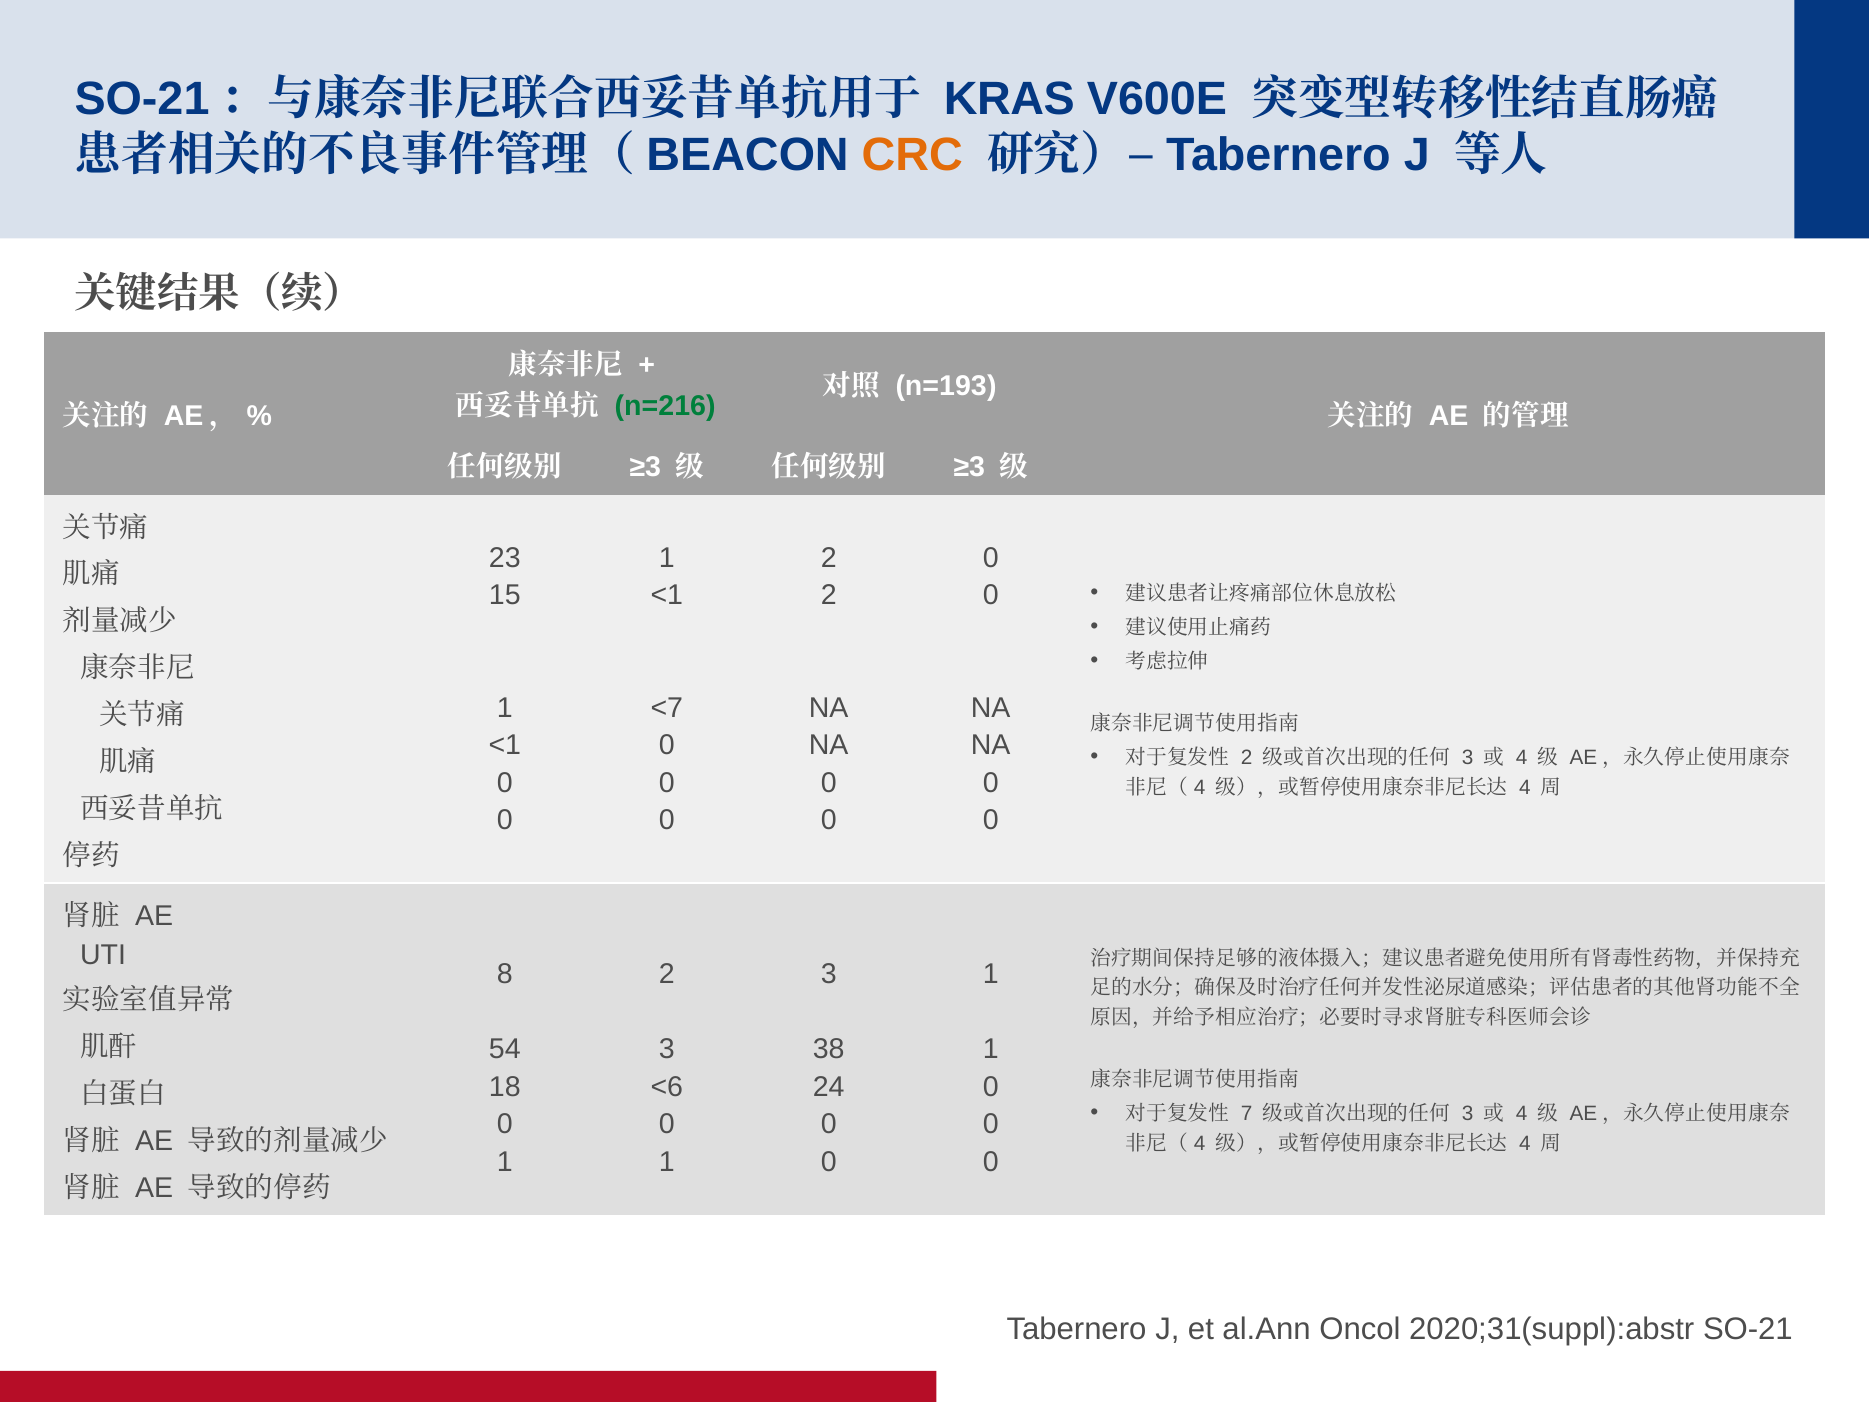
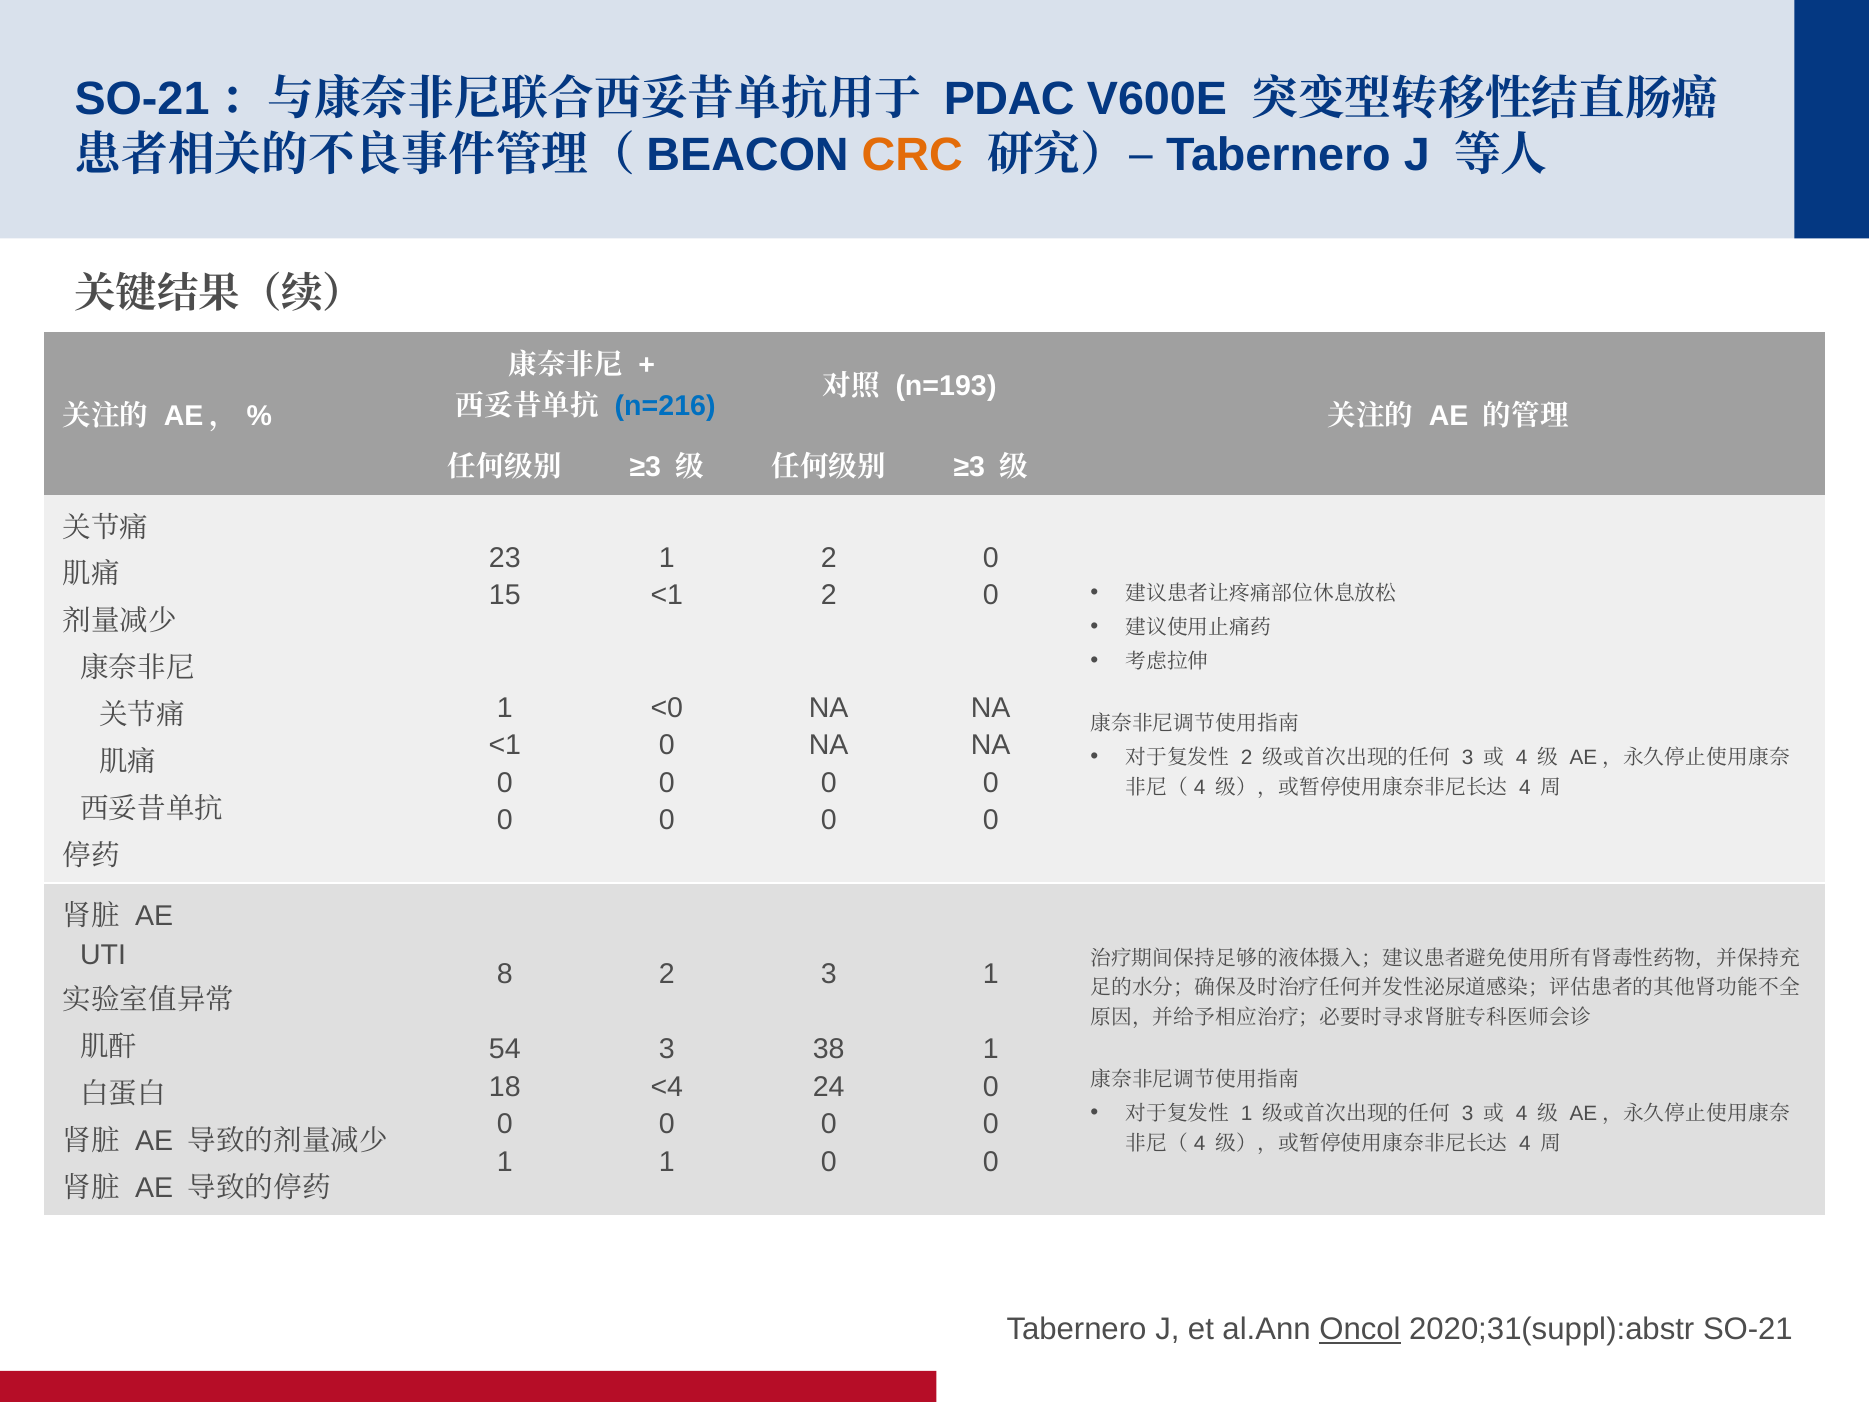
KRAS: KRAS -> PDAC
n=216 colour: green -> blue
<7: <7 -> <0
<6: <6 -> <4
7 at (1247, 1113): 7 -> 1
Oncol underline: none -> present
